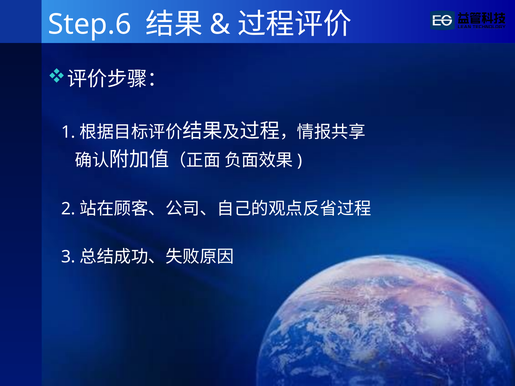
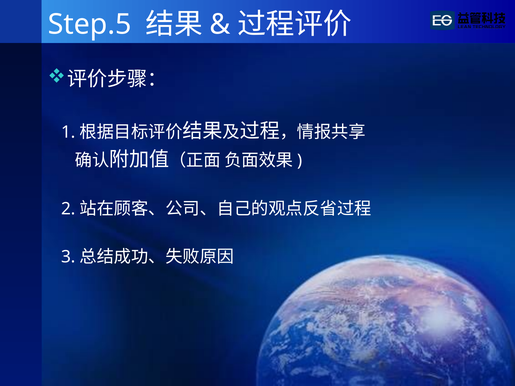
Step.6: Step.6 -> Step.5
